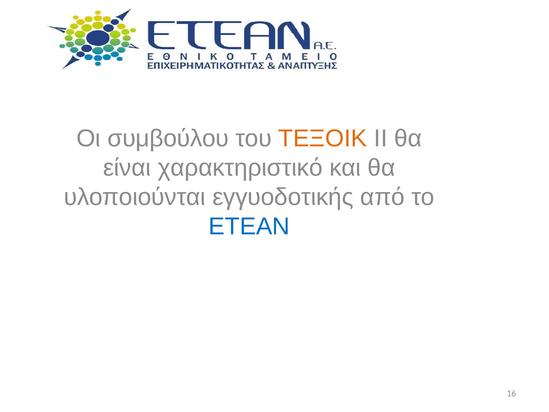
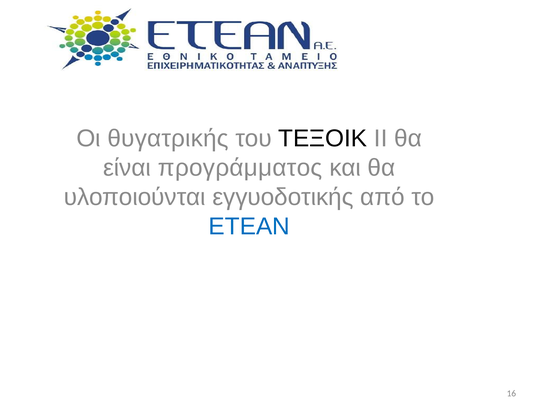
συμβούλου: συμβούλου -> θυγατρικής
ΤΕΞΟΙΚ colour: orange -> black
χαρακτηριστικό: χαρακτηριστικό -> προγράμματος
